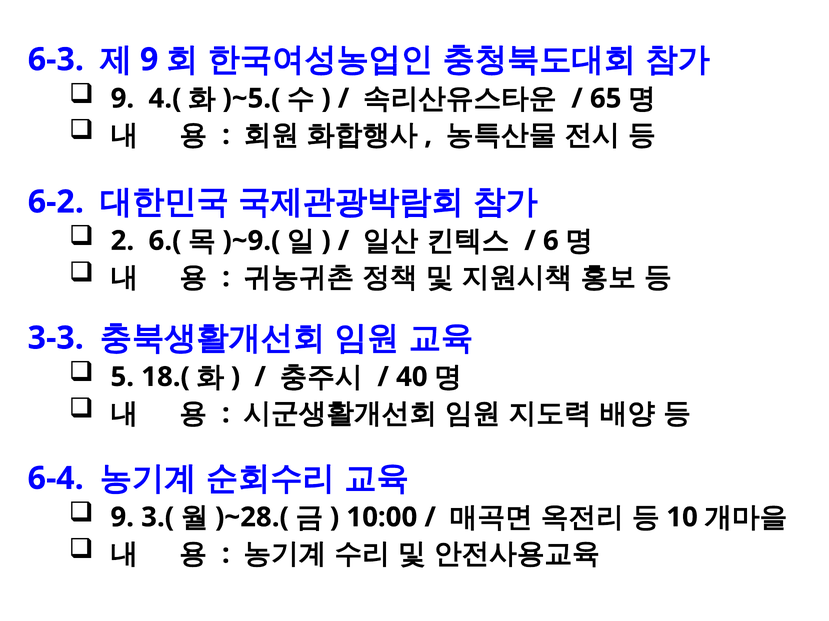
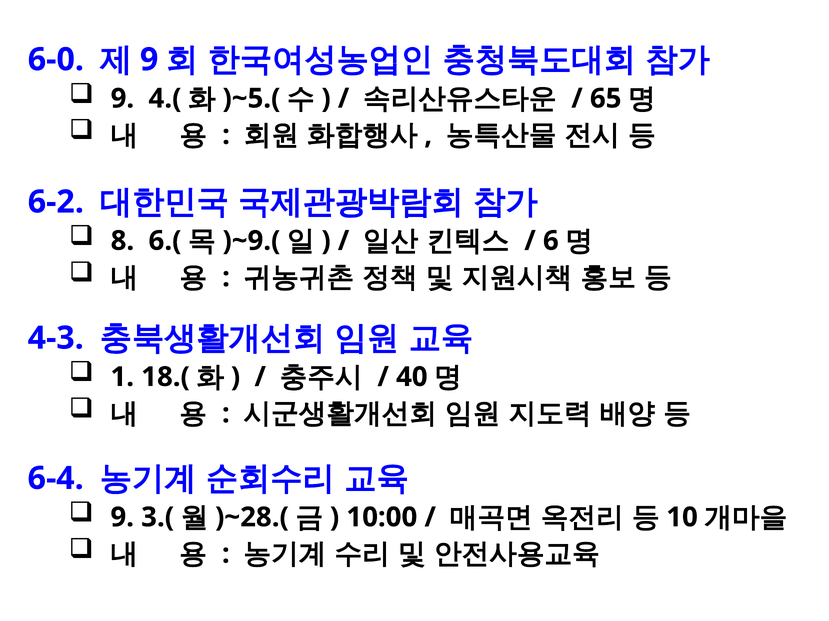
6-3: 6-3 -> 6-0
2: 2 -> 8
3-3: 3-3 -> 4-3
5: 5 -> 1
